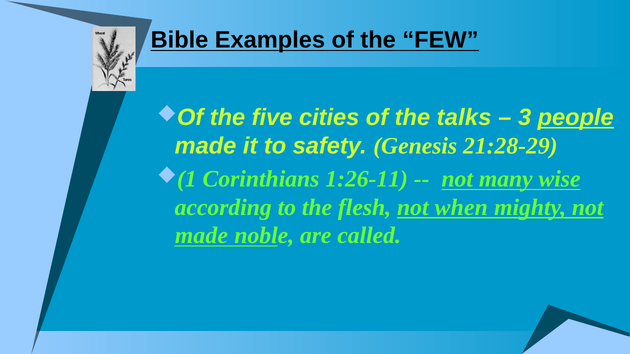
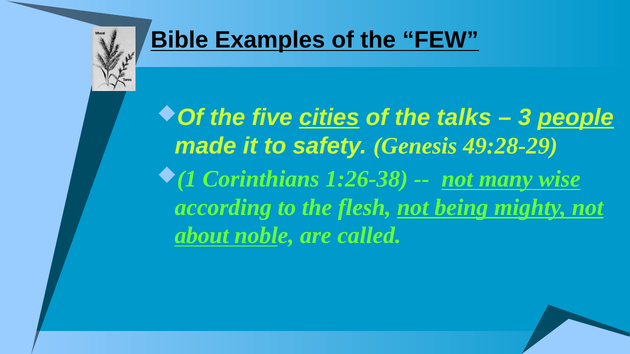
cities underline: none -> present
21:28-29: 21:28-29 -> 49:28-29
1:26-11: 1:26-11 -> 1:26-38
when: when -> being
made at (201, 236): made -> about
